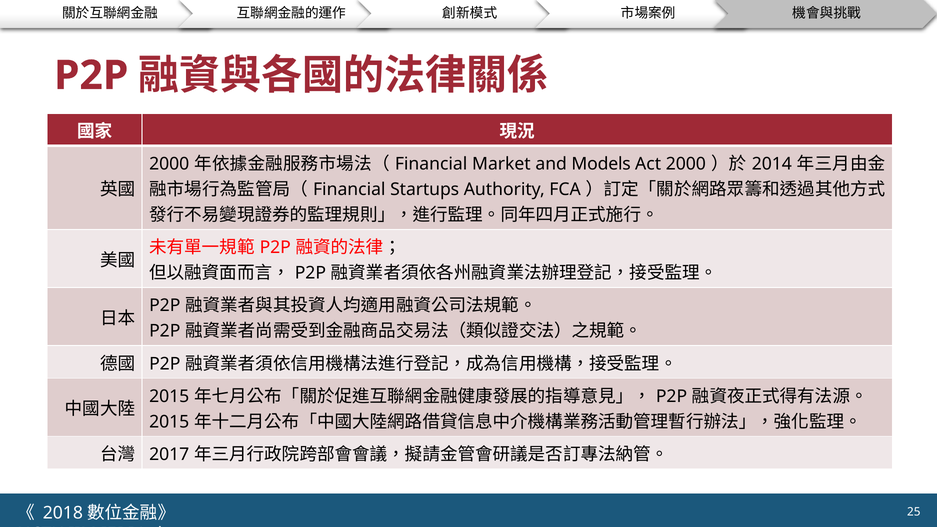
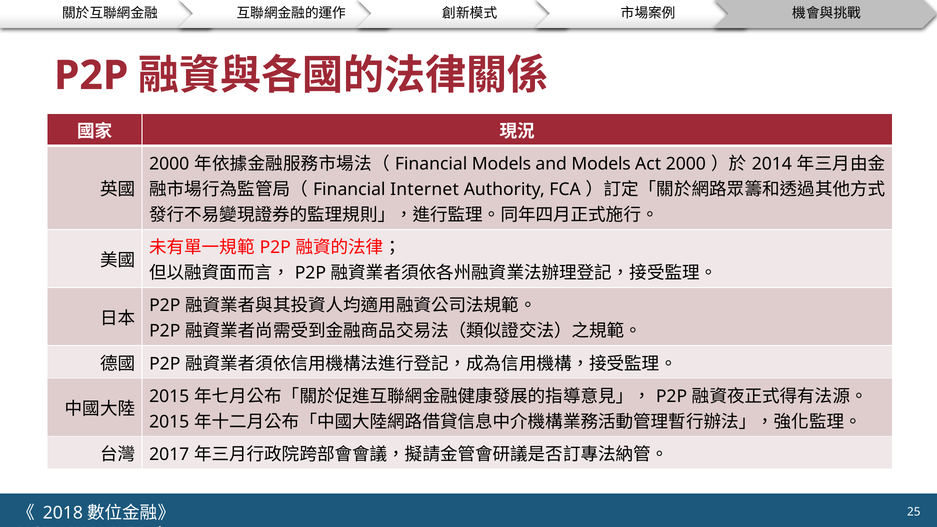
Market at (501, 164): Market -> Models
Startups: Startups -> Internet
